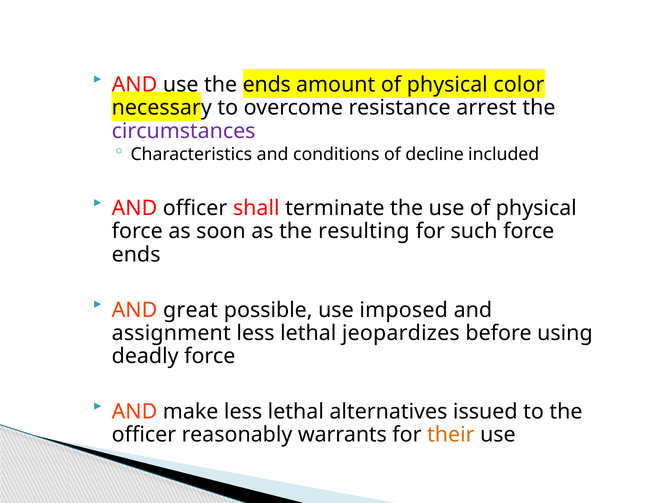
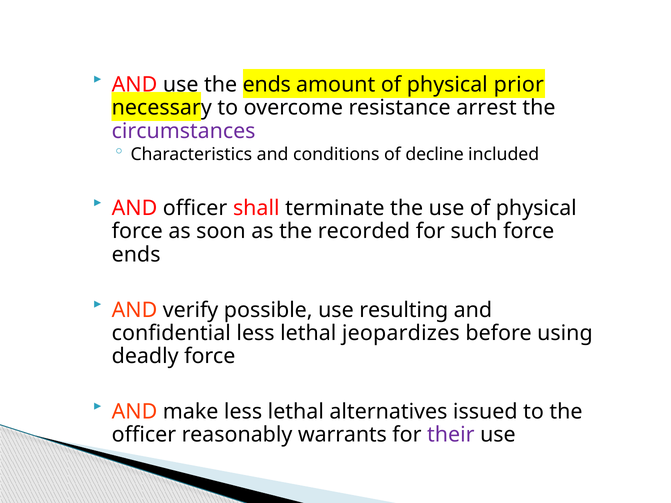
color: color -> prior
resulting: resulting -> recorded
great: great -> verify
imposed: imposed -> resulting
assignment: assignment -> confidential
their colour: orange -> purple
